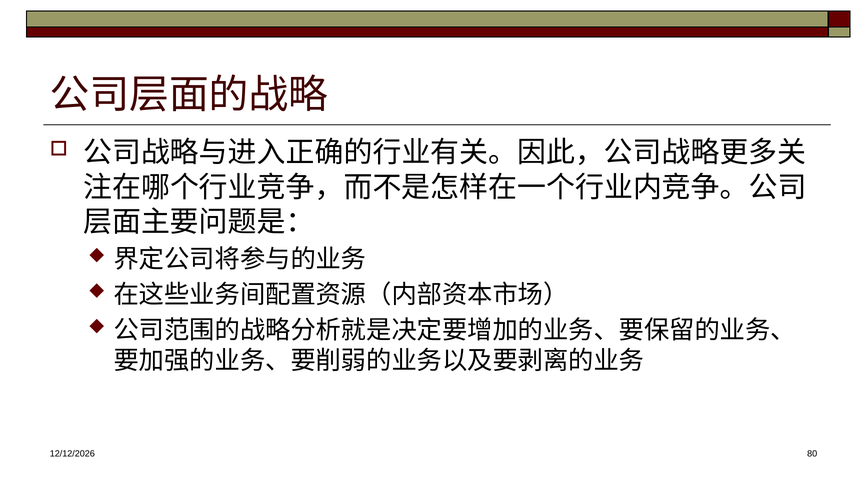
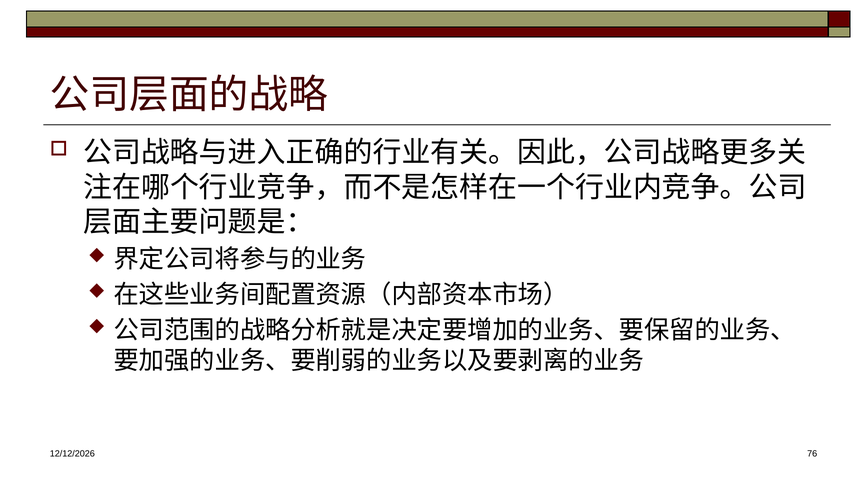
80: 80 -> 76
